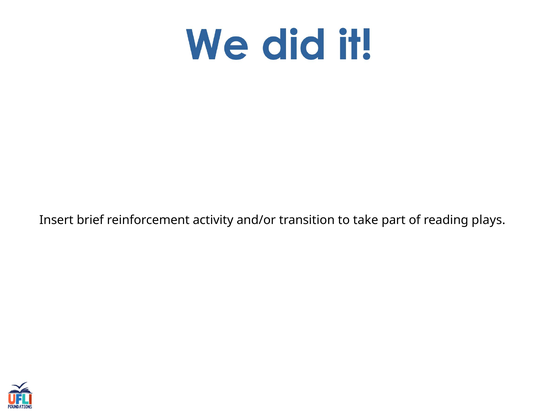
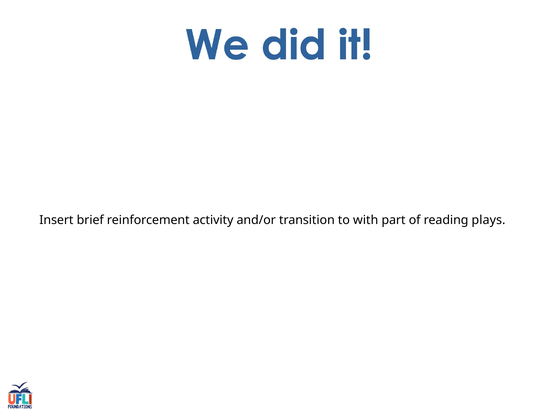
take: take -> with
